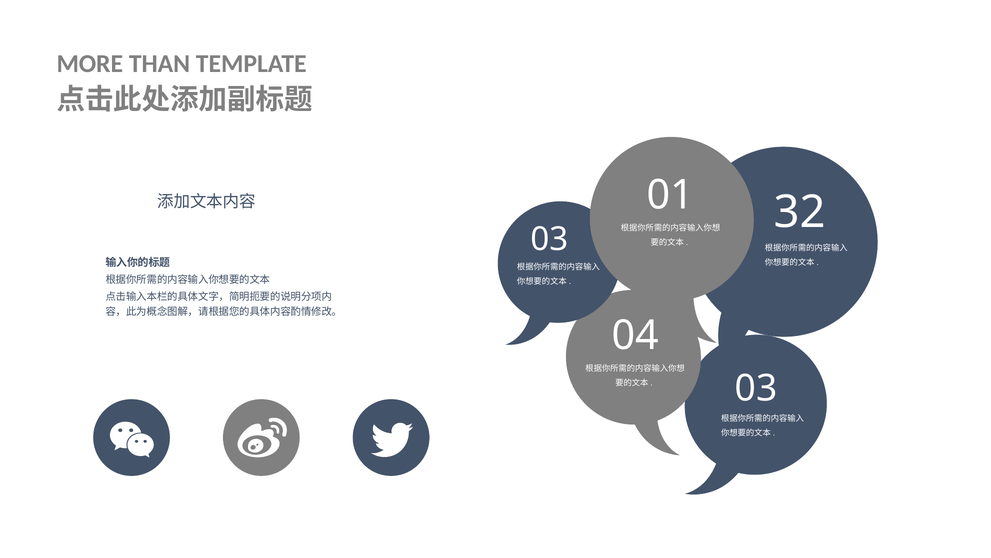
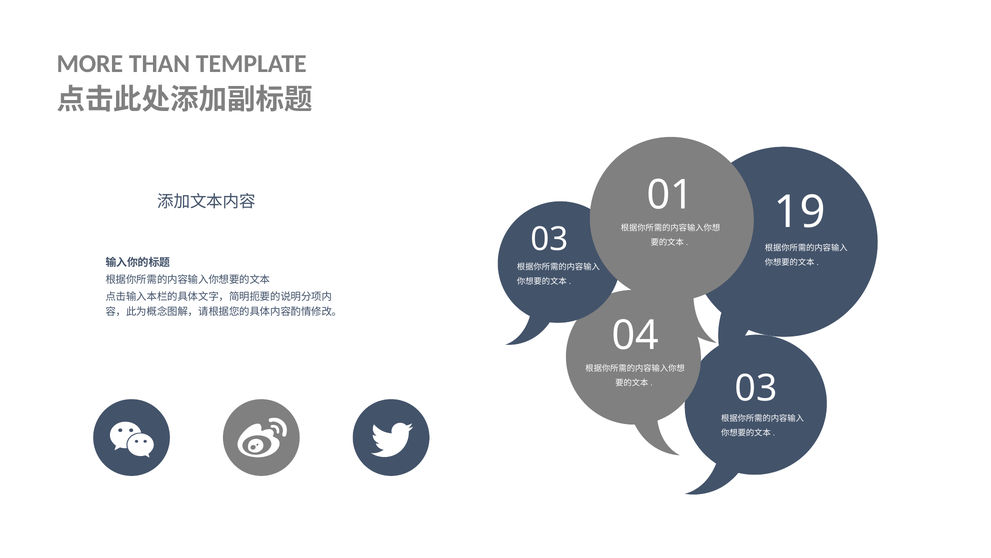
32: 32 -> 19
